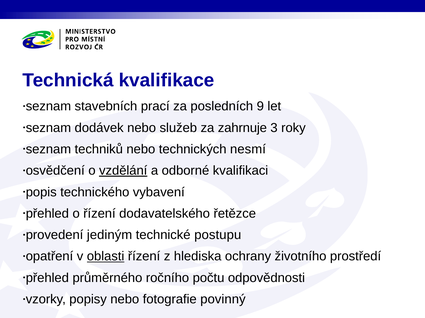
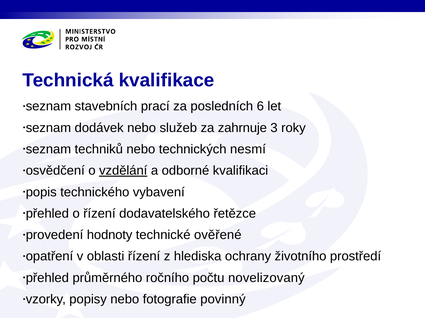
9: 9 -> 6
jediným: jediným -> hodnoty
postupu: postupu -> ověřené
oblasti underline: present -> none
odpovědnosti: odpovědnosti -> novelizovaný
